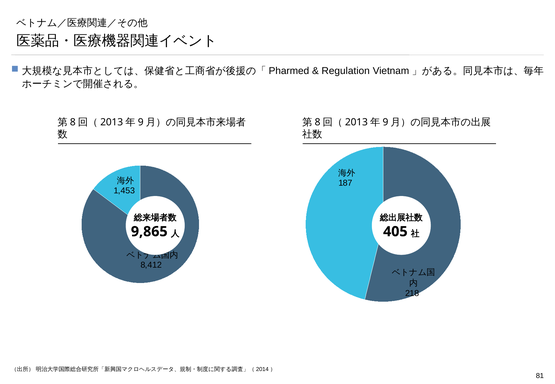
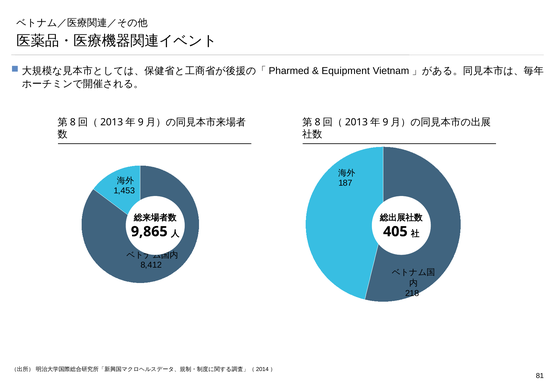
Regulation: Regulation -> Equipment
